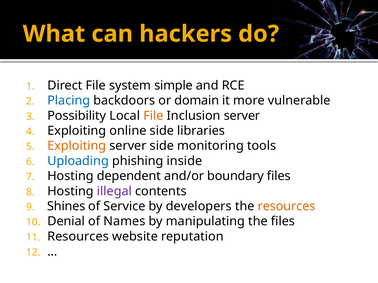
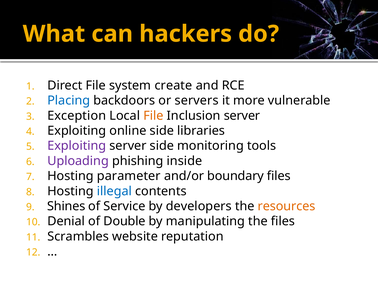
simple: simple -> create
domain: domain -> servers
Possibility: Possibility -> Exception
Exploiting at (77, 146) colour: orange -> purple
Uploading colour: blue -> purple
dependent: dependent -> parameter
illegal colour: purple -> blue
Names: Names -> Double
Resources at (78, 237): Resources -> Scrambles
